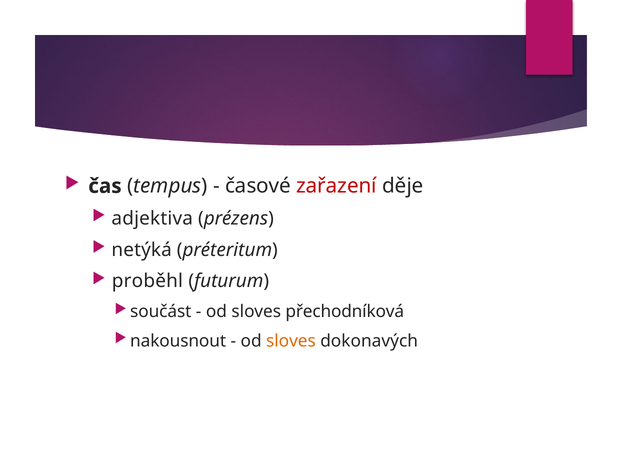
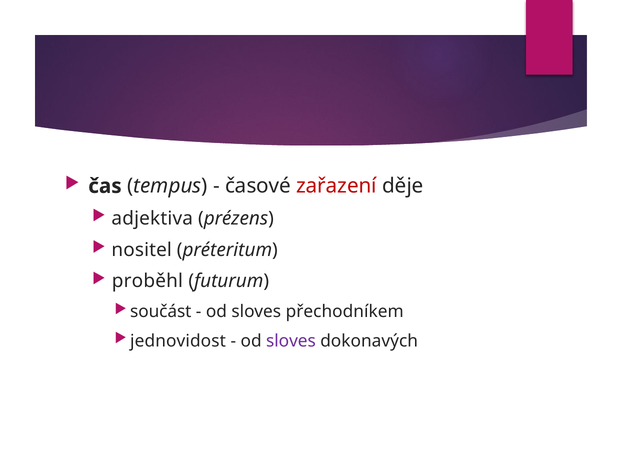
netýká: netýká -> nositel
přechodníková: přechodníková -> přechodníkem
nakousnout: nakousnout -> jednovidost
sloves at (291, 341) colour: orange -> purple
